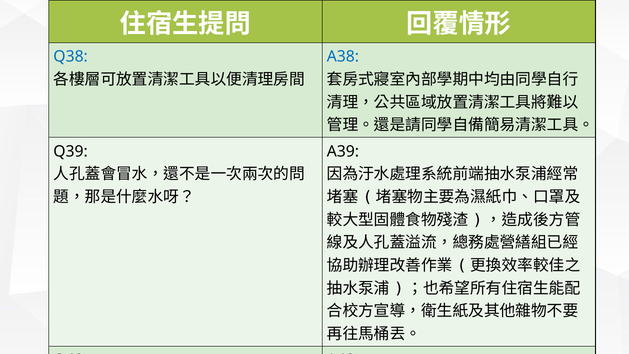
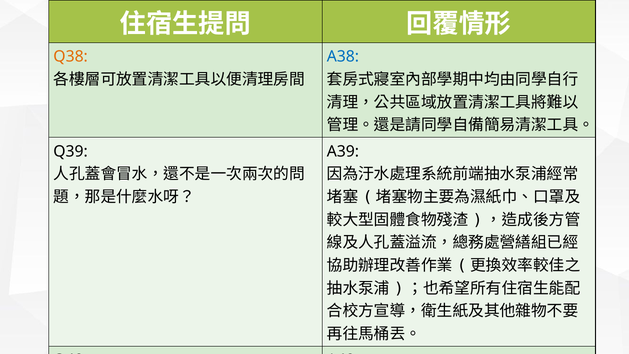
Q38 colour: blue -> orange
